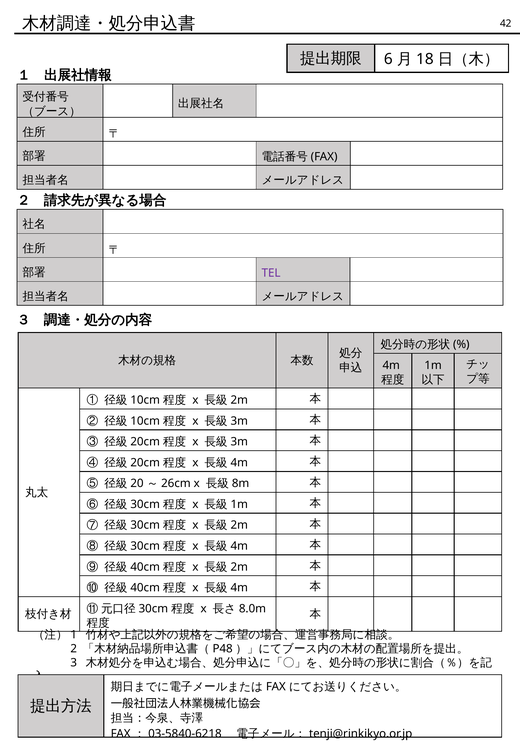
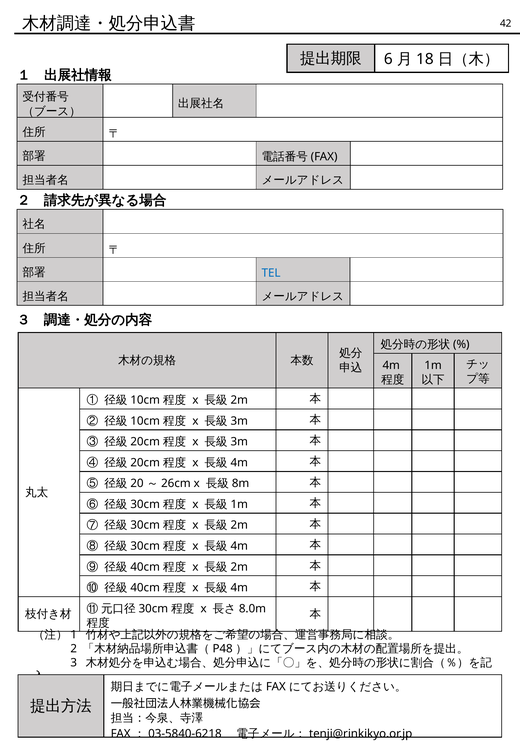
TEL colour: purple -> blue
